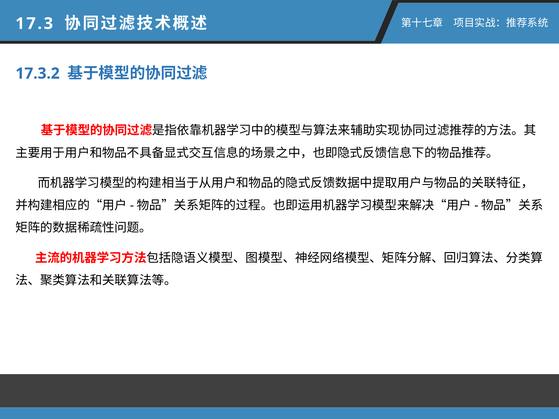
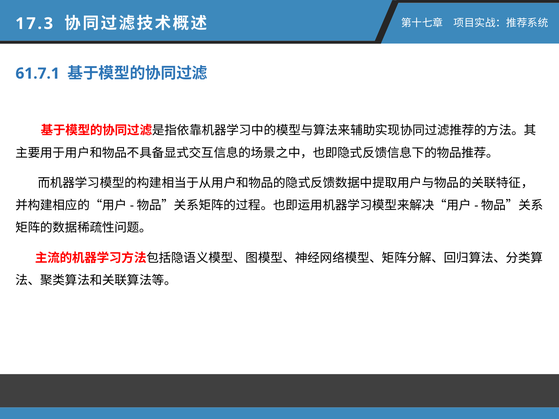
17.3.2: 17.3.2 -> 61.7.1
